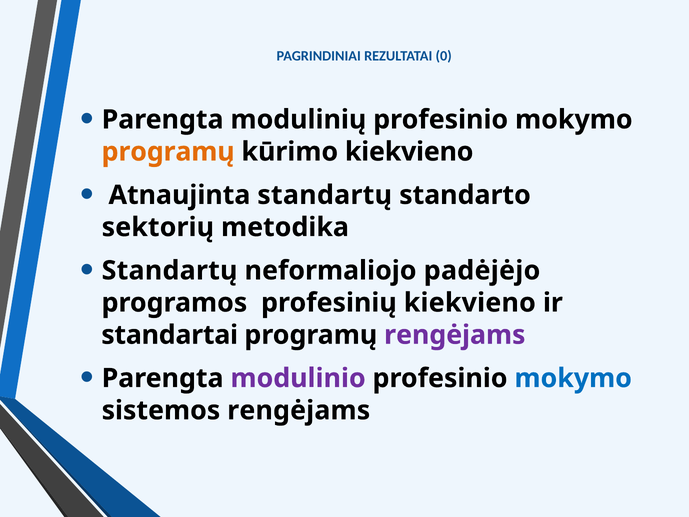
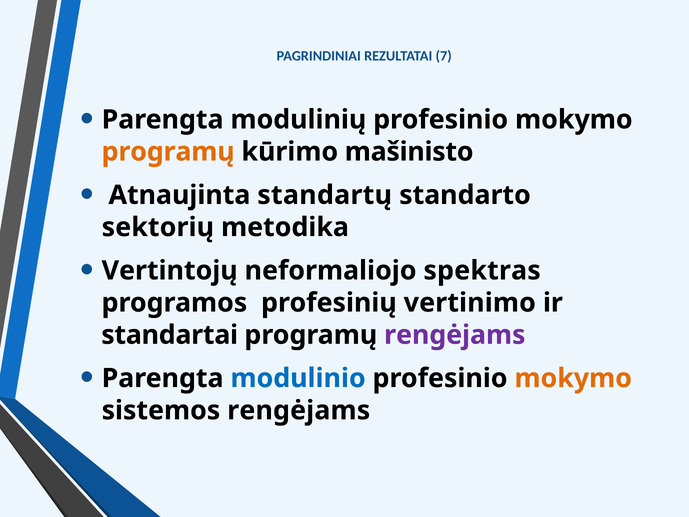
0: 0 -> 7
kūrimo kiekvieno: kiekvieno -> mašinisto
Standartų at (170, 270): Standartų -> Vertintojų
padėjėjo: padėjėjo -> spektras
profesinių kiekvieno: kiekvieno -> vertinimo
modulinio colour: purple -> blue
mokymo at (573, 378) colour: blue -> orange
